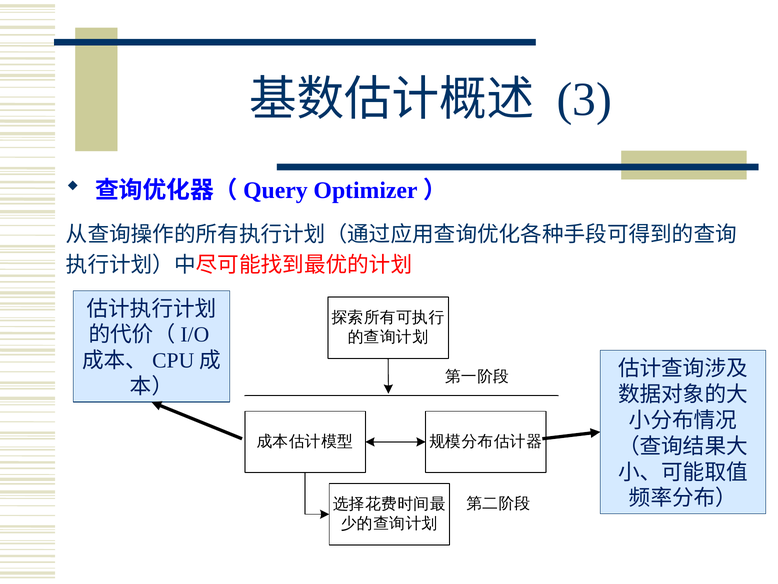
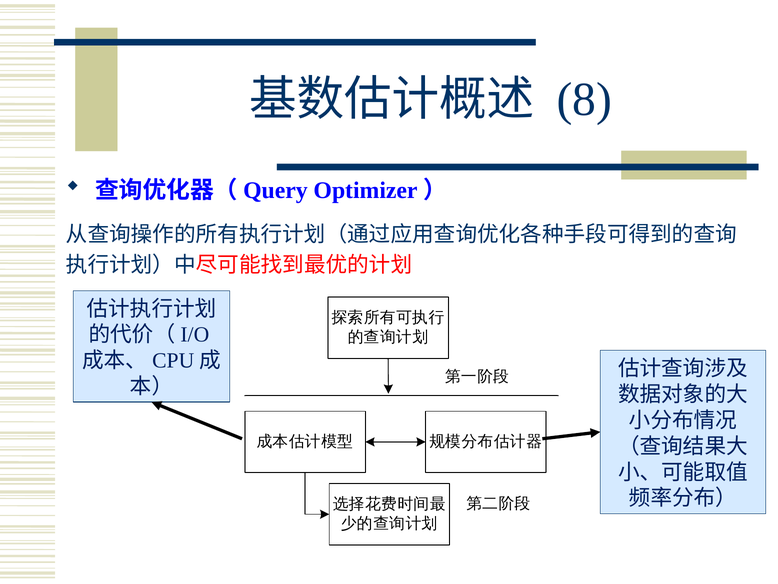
3: 3 -> 8
